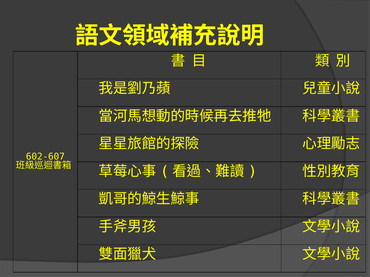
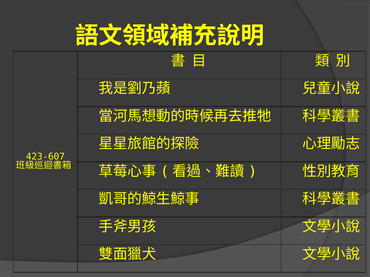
602-607: 602-607 -> 423-607
